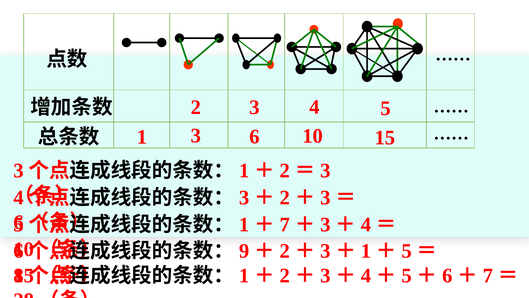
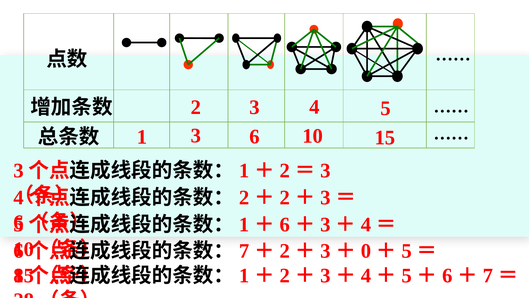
3 at (244, 197): 3 -> 2
7 at (285, 224): 7 -> 6
9 at (244, 251): 9 -> 7
1 at (366, 251): 1 -> 0
